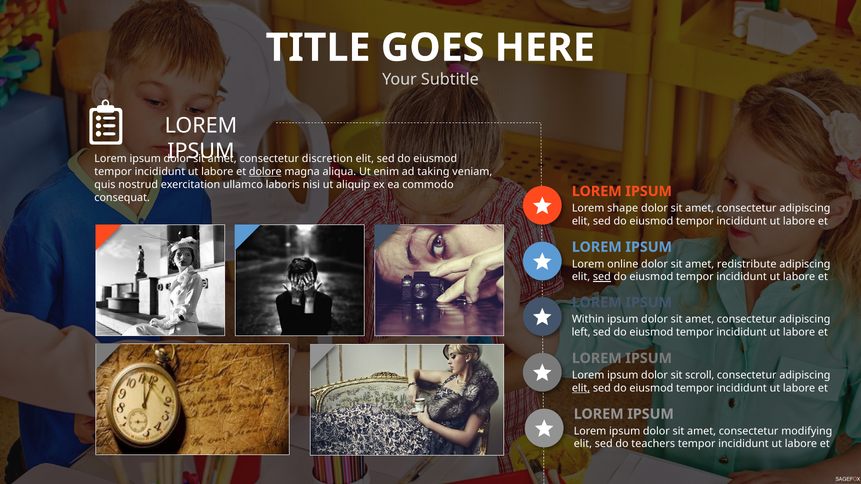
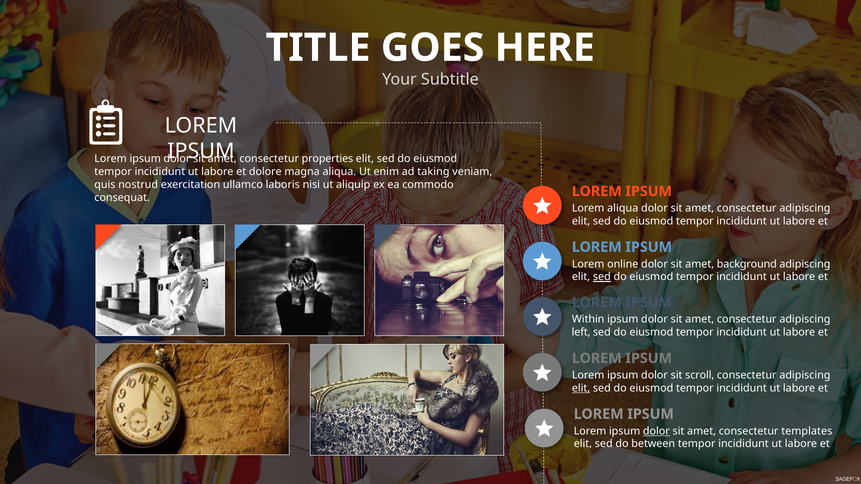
discretion: discretion -> properties
dolore underline: present -> none
Lorem shape: shape -> aliqua
redistribute: redistribute -> background
dolor at (656, 431) underline: none -> present
modifying: modifying -> templates
teachers: teachers -> between
